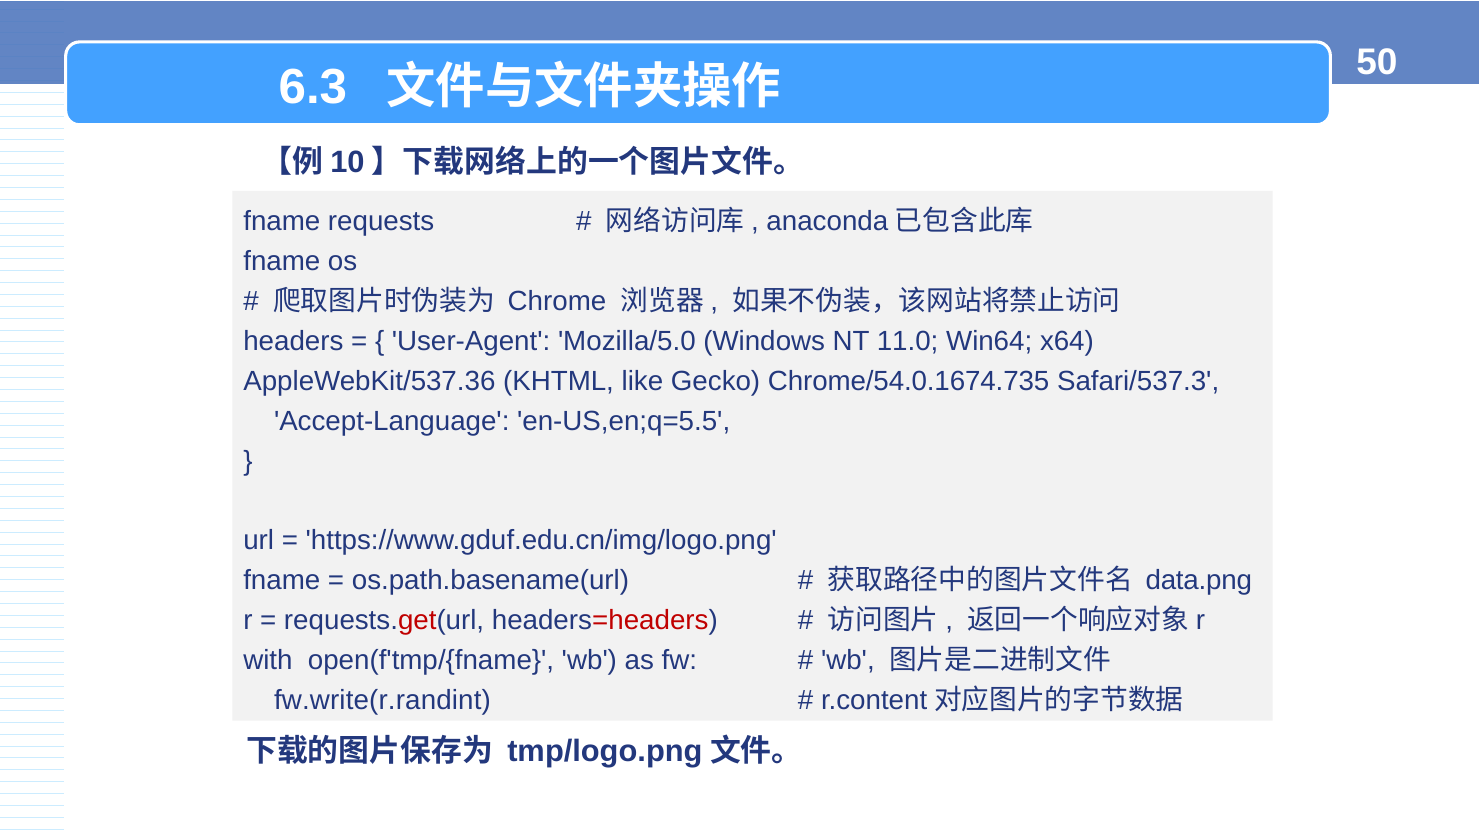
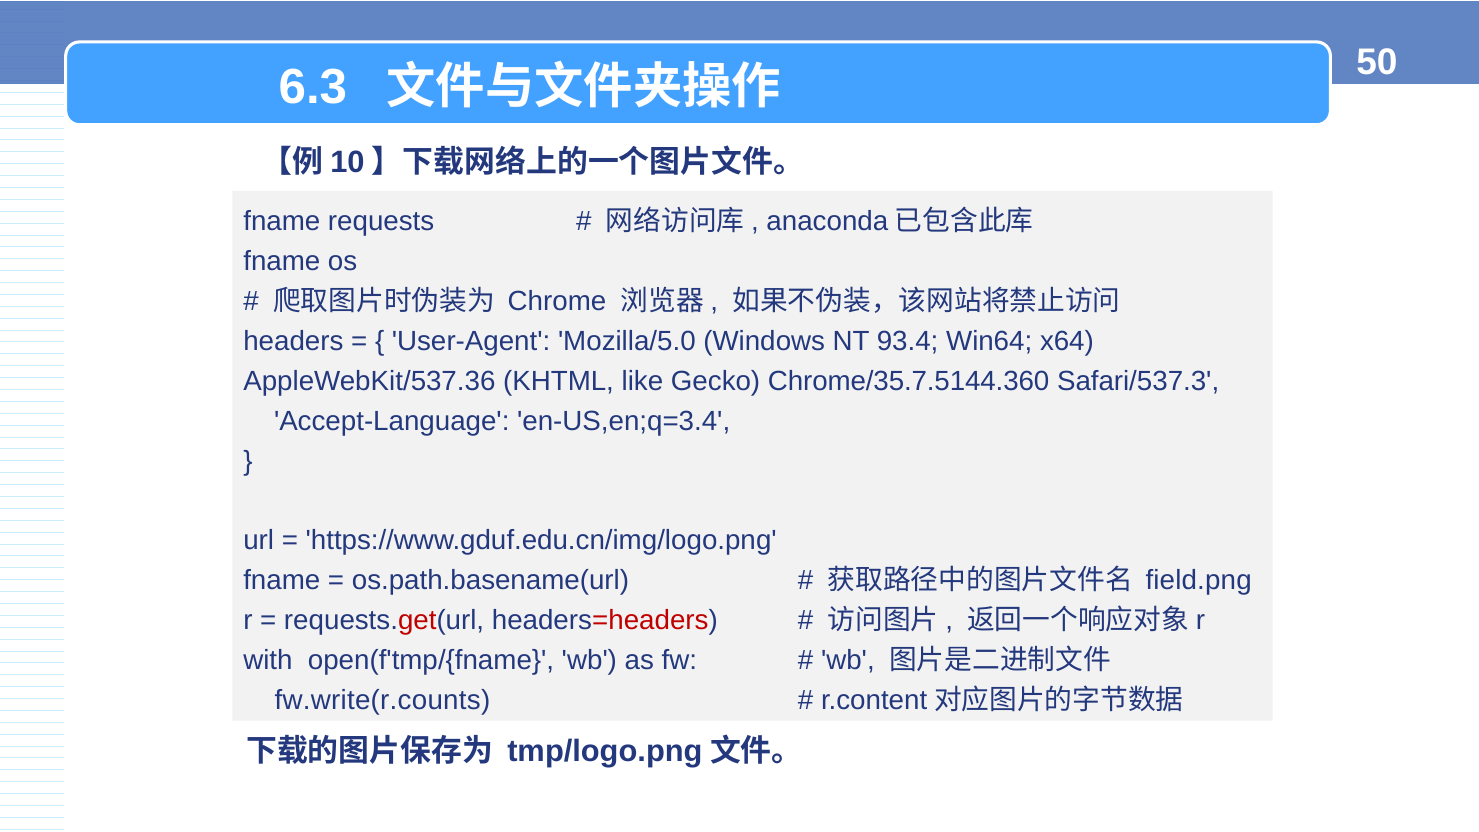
11.0: 11.0 -> 93.4
Chrome/54.0.1674.735: Chrome/54.0.1674.735 -> Chrome/35.7.5144.360
en-US,en;q=5.5: en-US,en;q=5.5 -> en-US,en;q=3.4
data.png: data.png -> field.png
fw.write(r.randint: fw.write(r.randint -> fw.write(r.counts
